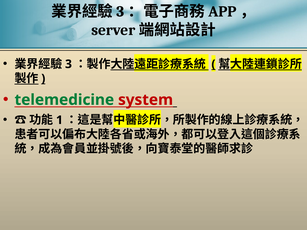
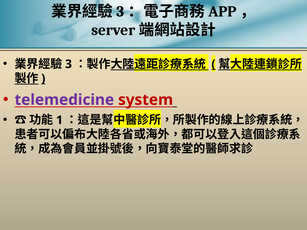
telemedicine colour: green -> purple
